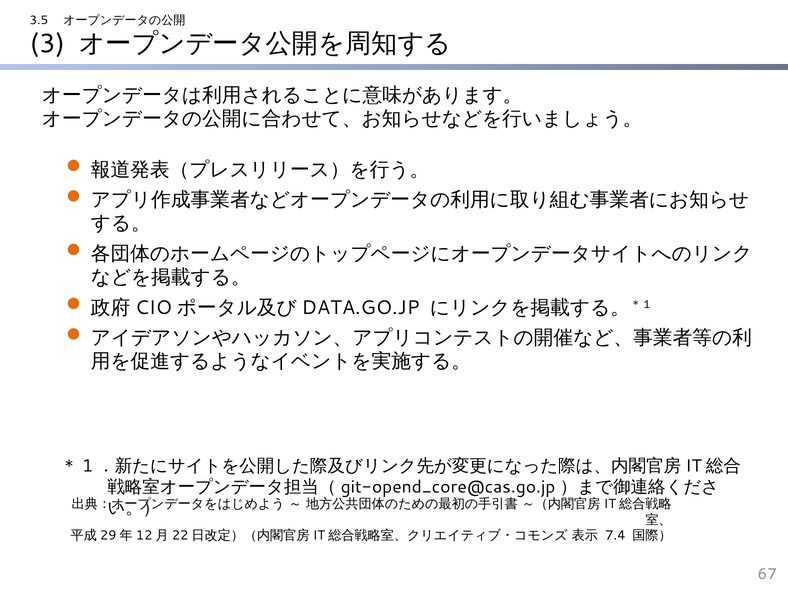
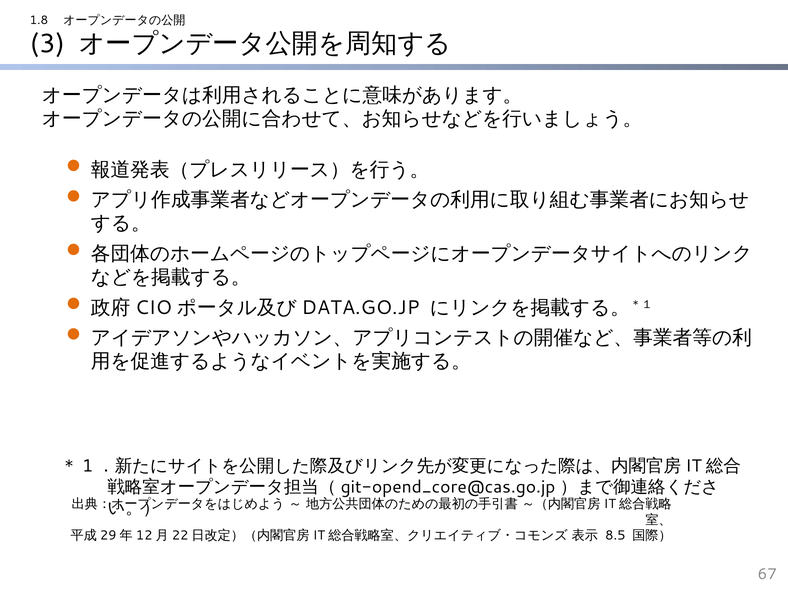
3.5: 3.5 -> 1.8
7.4: 7.4 -> 8.5
